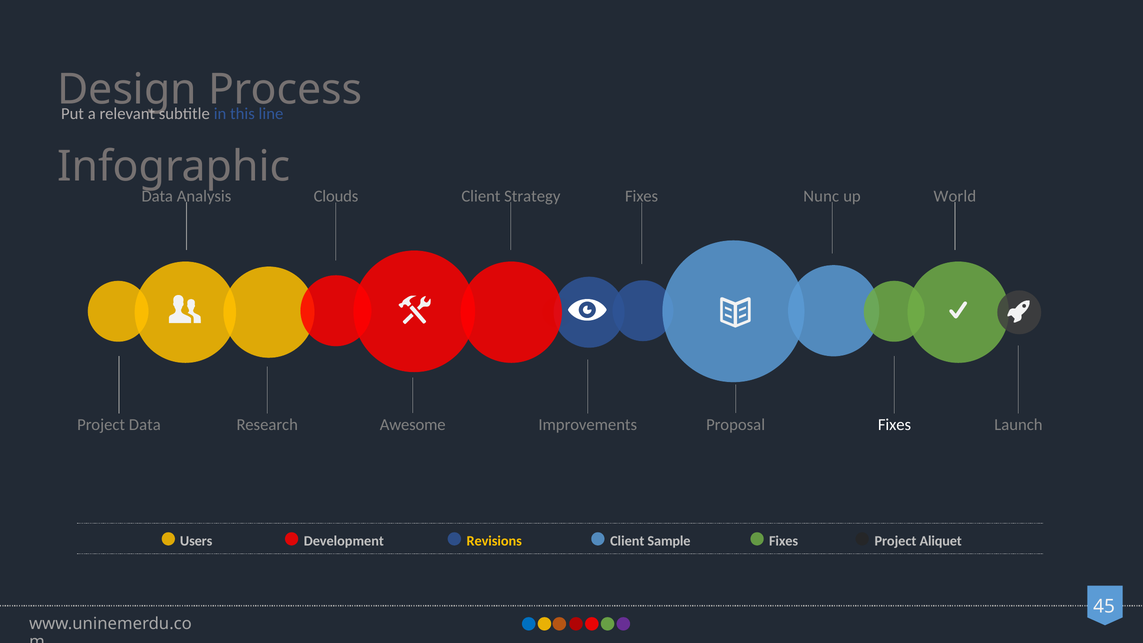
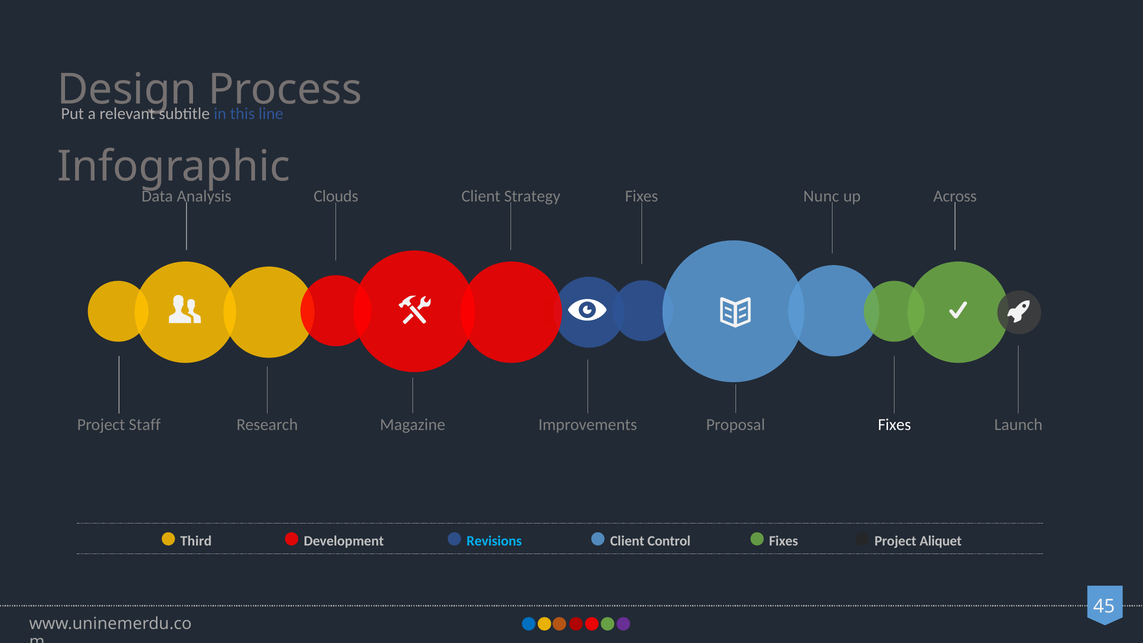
World: World -> Across
Project Data: Data -> Staff
Awesome: Awesome -> Magazine
Users: Users -> Third
Revisions colour: yellow -> light blue
Sample: Sample -> Control
